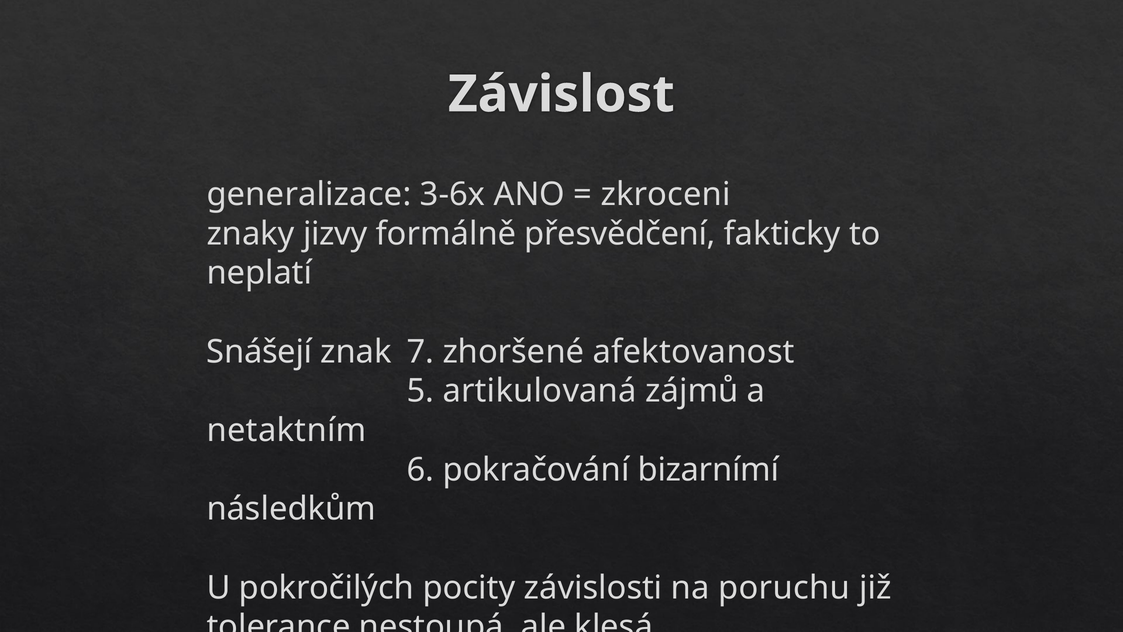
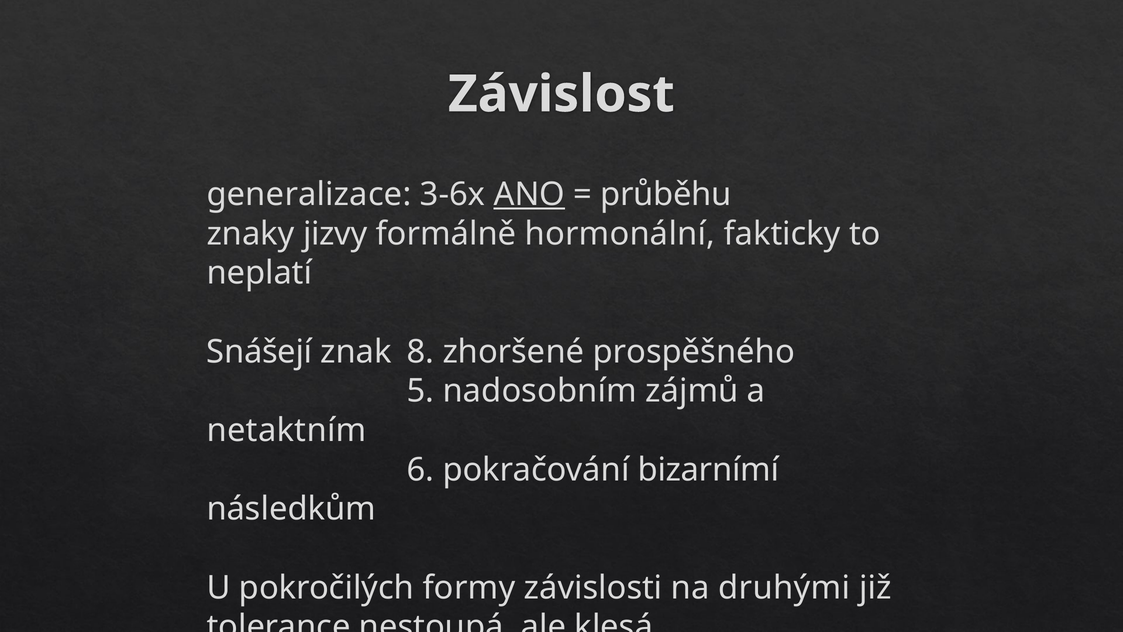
ANO underline: none -> present
zkroceni: zkroceni -> průběhu
přesvědčení: přesvědčení -> hormonální
7: 7 -> 8
afektovanost: afektovanost -> prospěšného
artikulovaná: artikulovaná -> nadosobním
pocity: pocity -> formy
poruchu: poruchu -> druhými
